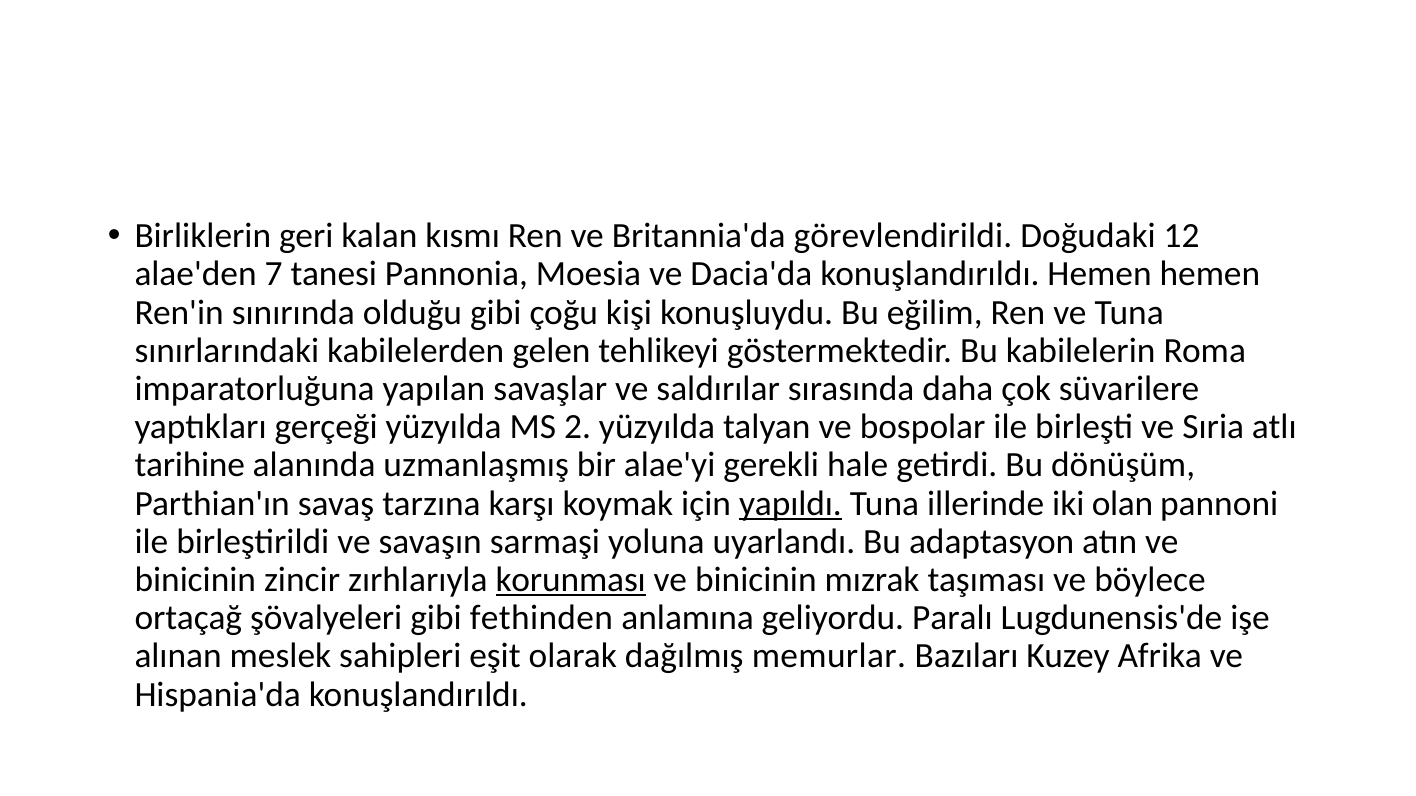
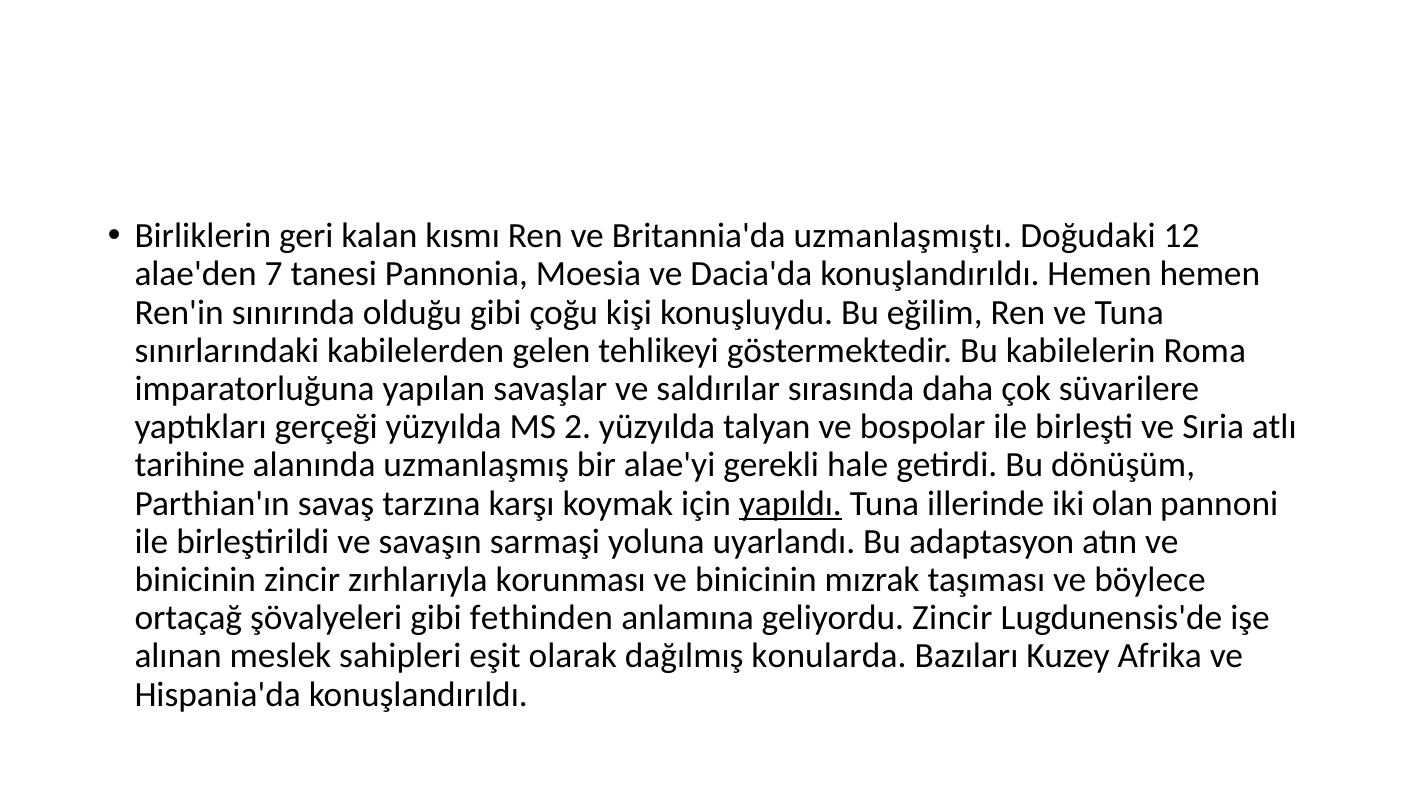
görevlendirildi: görevlendirildi -> uzmanlaşmıştı
korunması underline: present -> none
geliyordu Paralı: Paralı -> Zincir
memurlar: memurlar -> konularda
